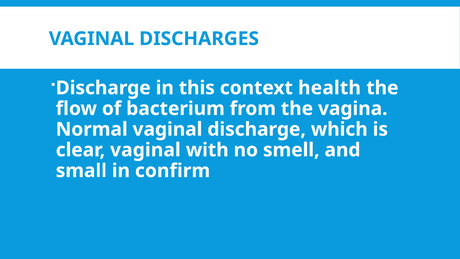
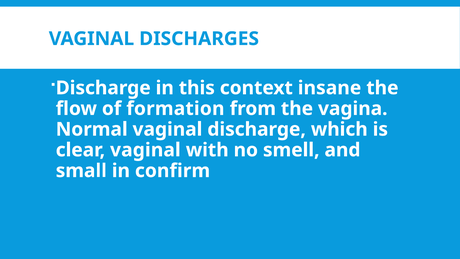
health: health -> insane
bacterium: bacterium -> formation
